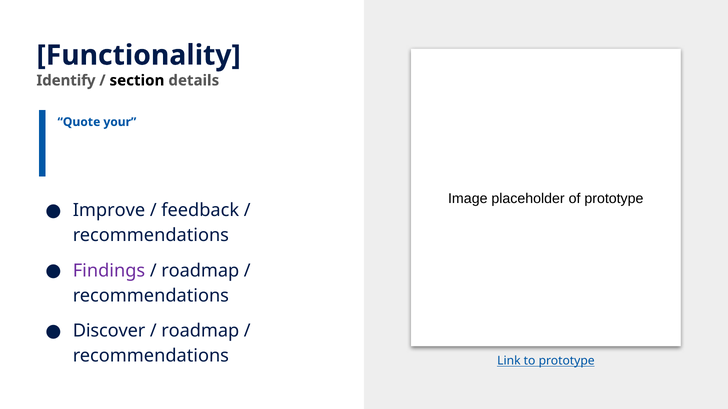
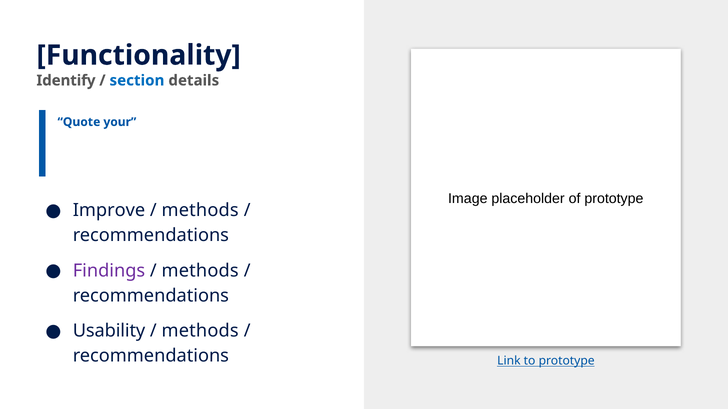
section colour: black -> blue
feedback at (200, 211): feedback -> methods
roadmap at (200, 271): roadmap -> methods
Discover: Discover -> Usability
roadmap at (200, 331): roadmap -> methods
